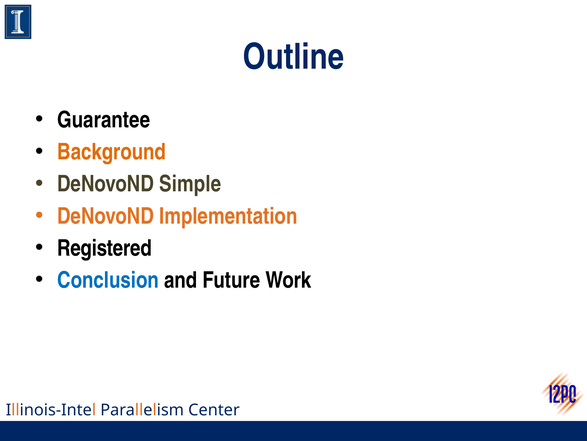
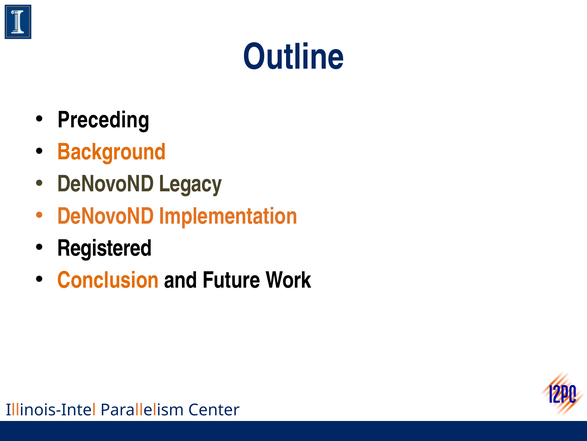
Guarantee: Guarantee -> Preceding
Simple: Simple -> Legacy
Conclusion colour: blue -> orange
